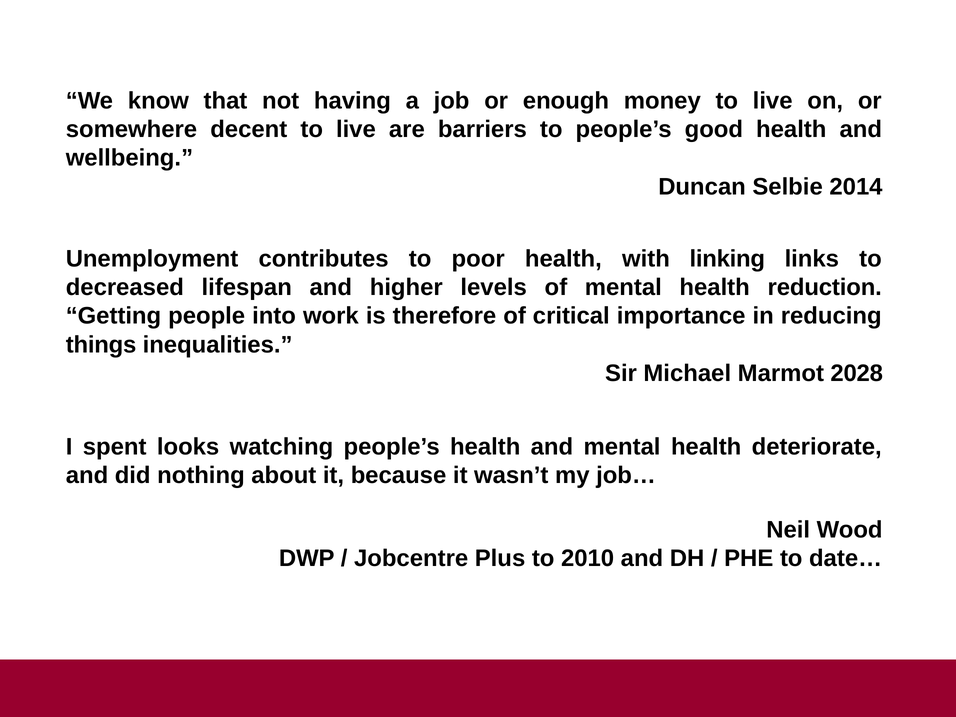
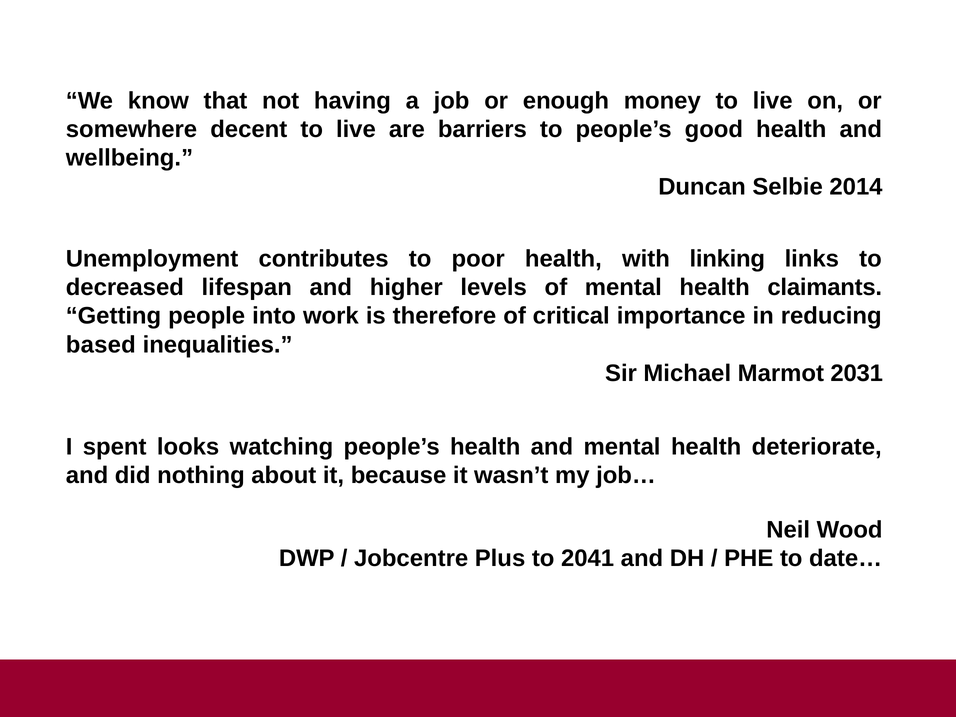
reduction: reduction -> claimants
things: things -> based
2028: 2028 -> 2031
2010: 2010 -> 2041
